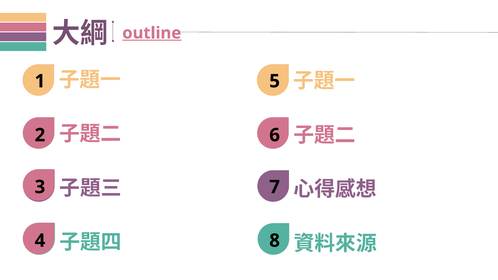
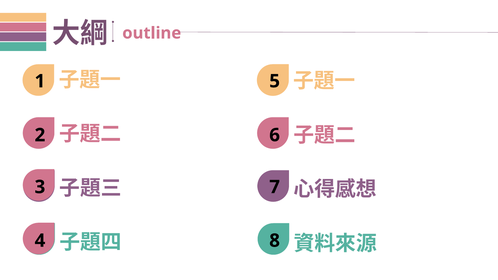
outline underline: present -> none
